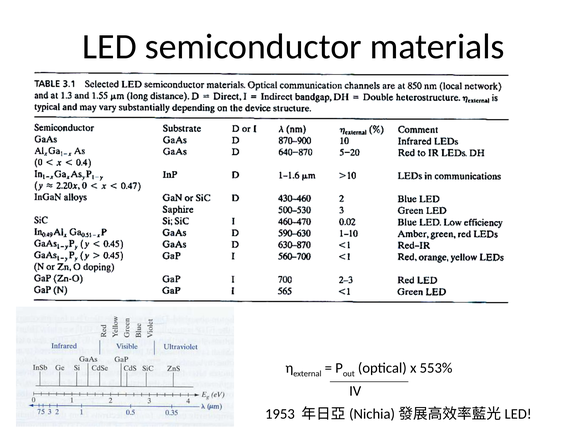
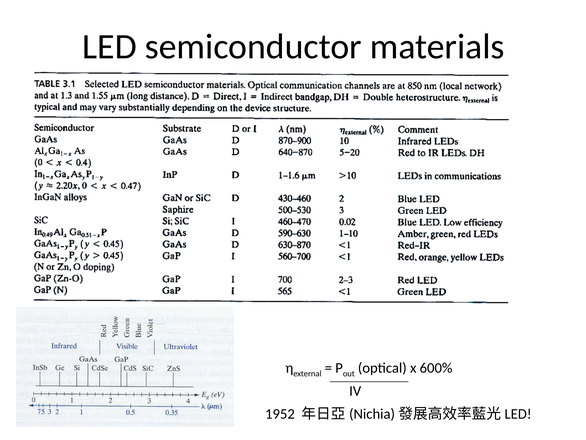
553%: 553% -> 600%
1953: 1953 -> 1952
